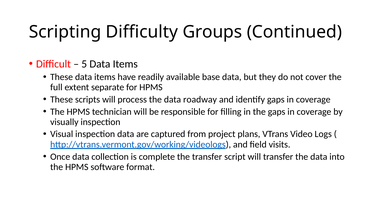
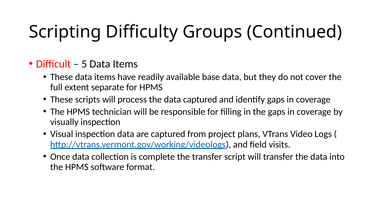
data roadway: roadway -> captured
